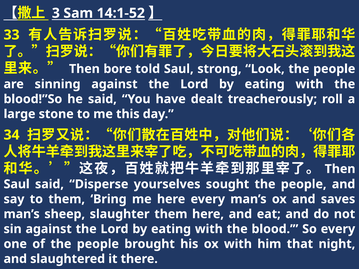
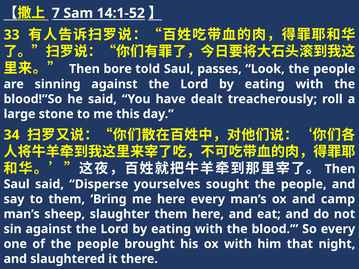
3: 3 -> 7
strong: strong -> passes
saves: saves -> camp
